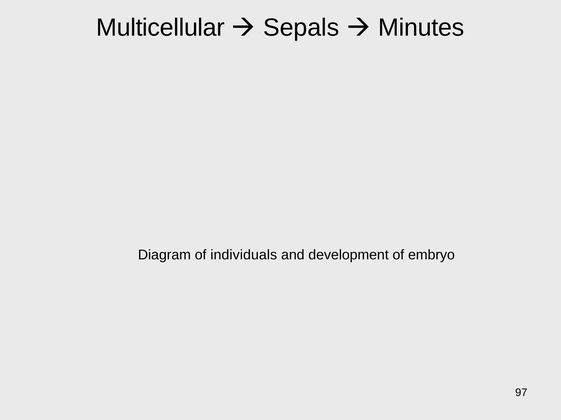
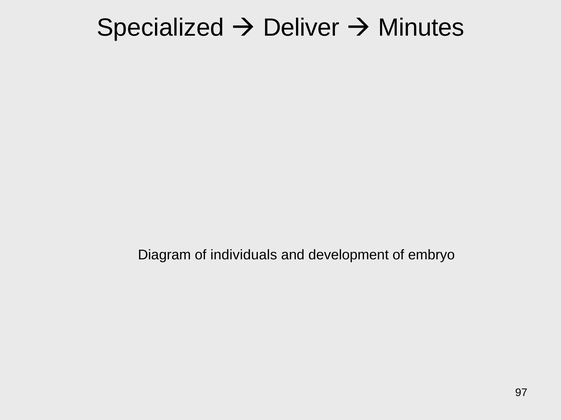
Multicellular: Multicellular -> Specialized
Sepals: Sepals -> Deliver
